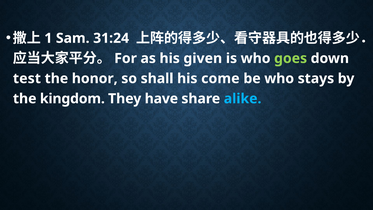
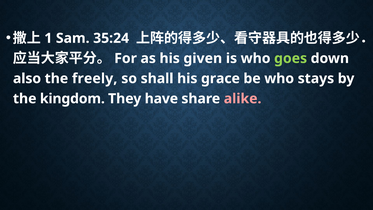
31:24: 31:24 -> 35:24
test: test -> also
honor: honor -> freely
come: come -> grace
alike colour: light blue -> pink
